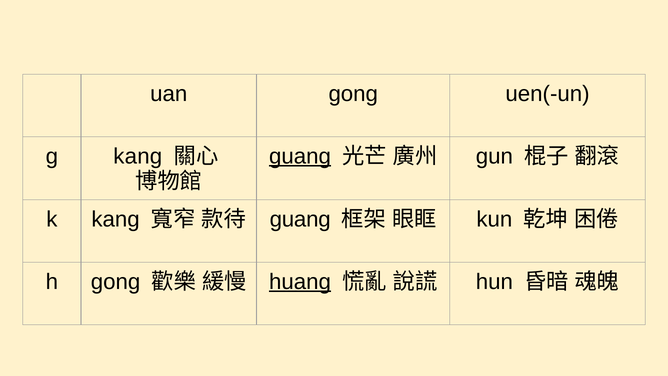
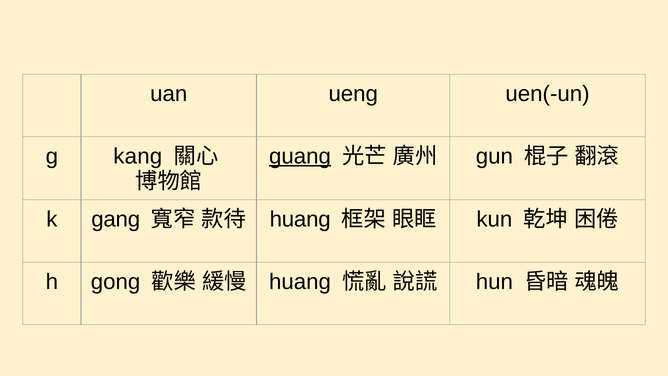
uan gong: gong -> ueng
k kang: kang -> gang
guang at (300, 219): guang -> huang
huang at (300, 282) underline: present -> none
